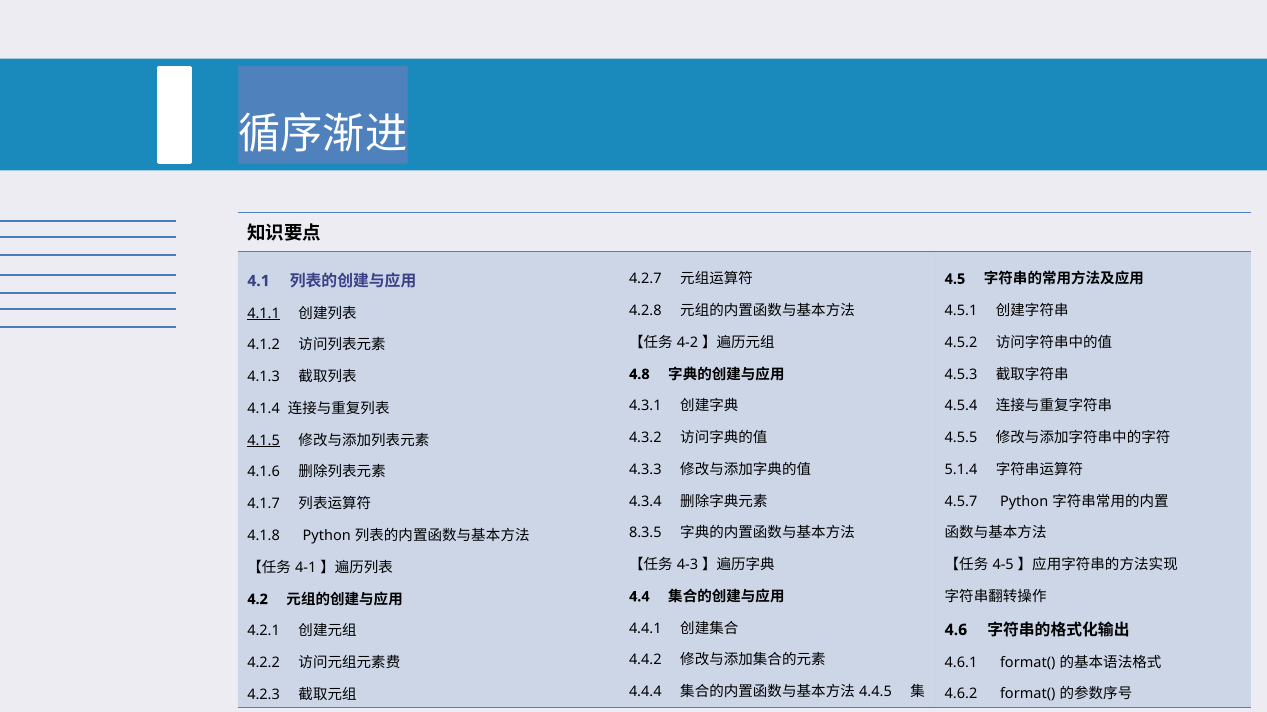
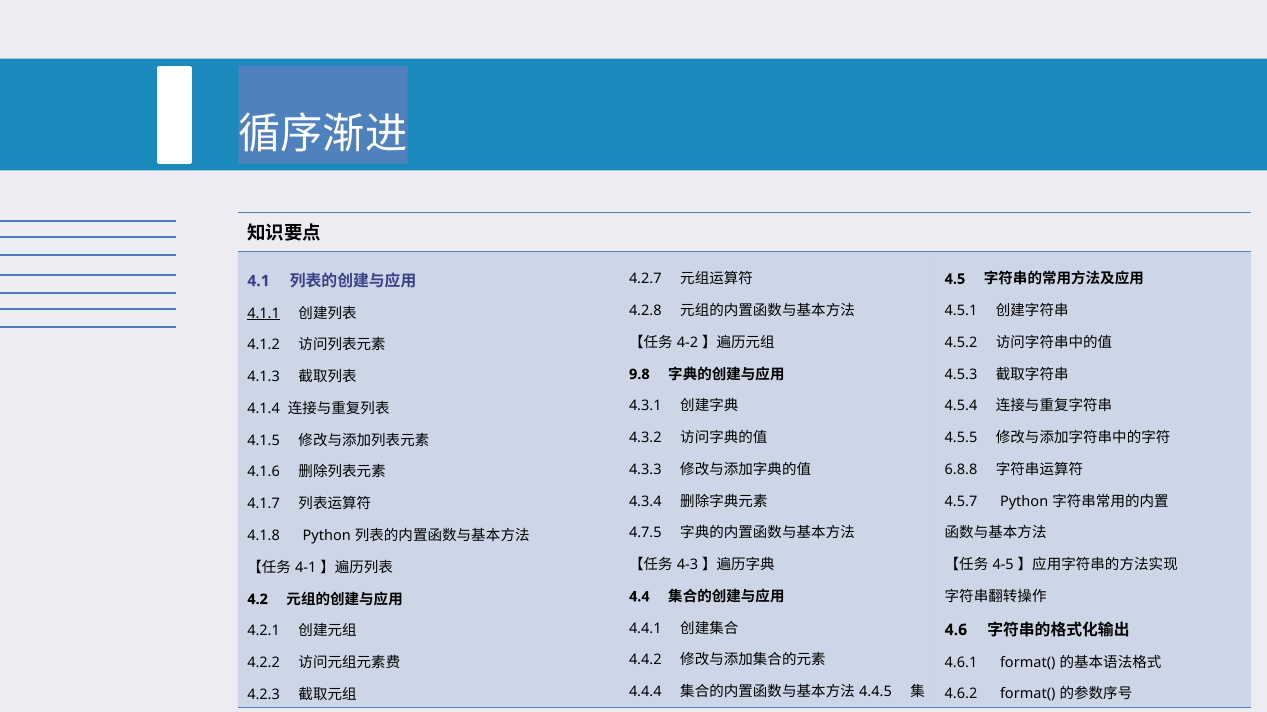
4.8: 4.8 -> 9.8
4.1.5 underline: present -> none
5.1.4: 5.1.4 -> 6.8.8
8.3.5: 8.3.5 -> 4.7.5
